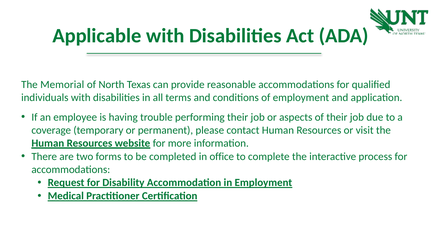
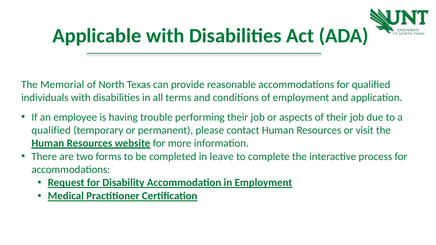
coverage at (51, 130): coverage -> qualified
office: office -> leave
